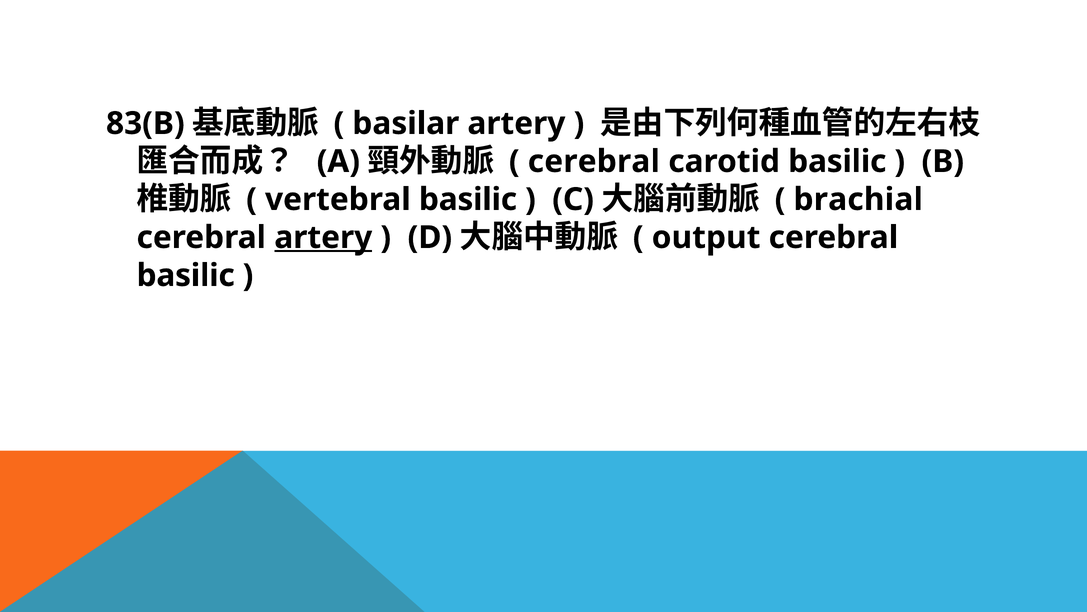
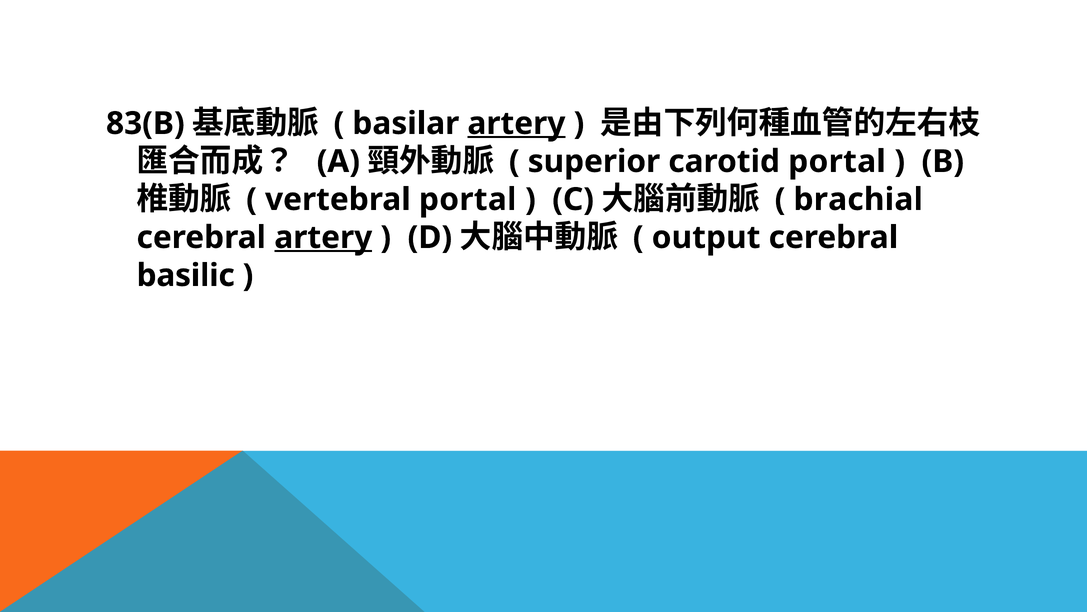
artery at (516, 123) underline: none -> present
cerebral at (594, 161): cerebral -> superior
carotid basilic: basilic -> portal
vertebral basilic: basilic -> portal
